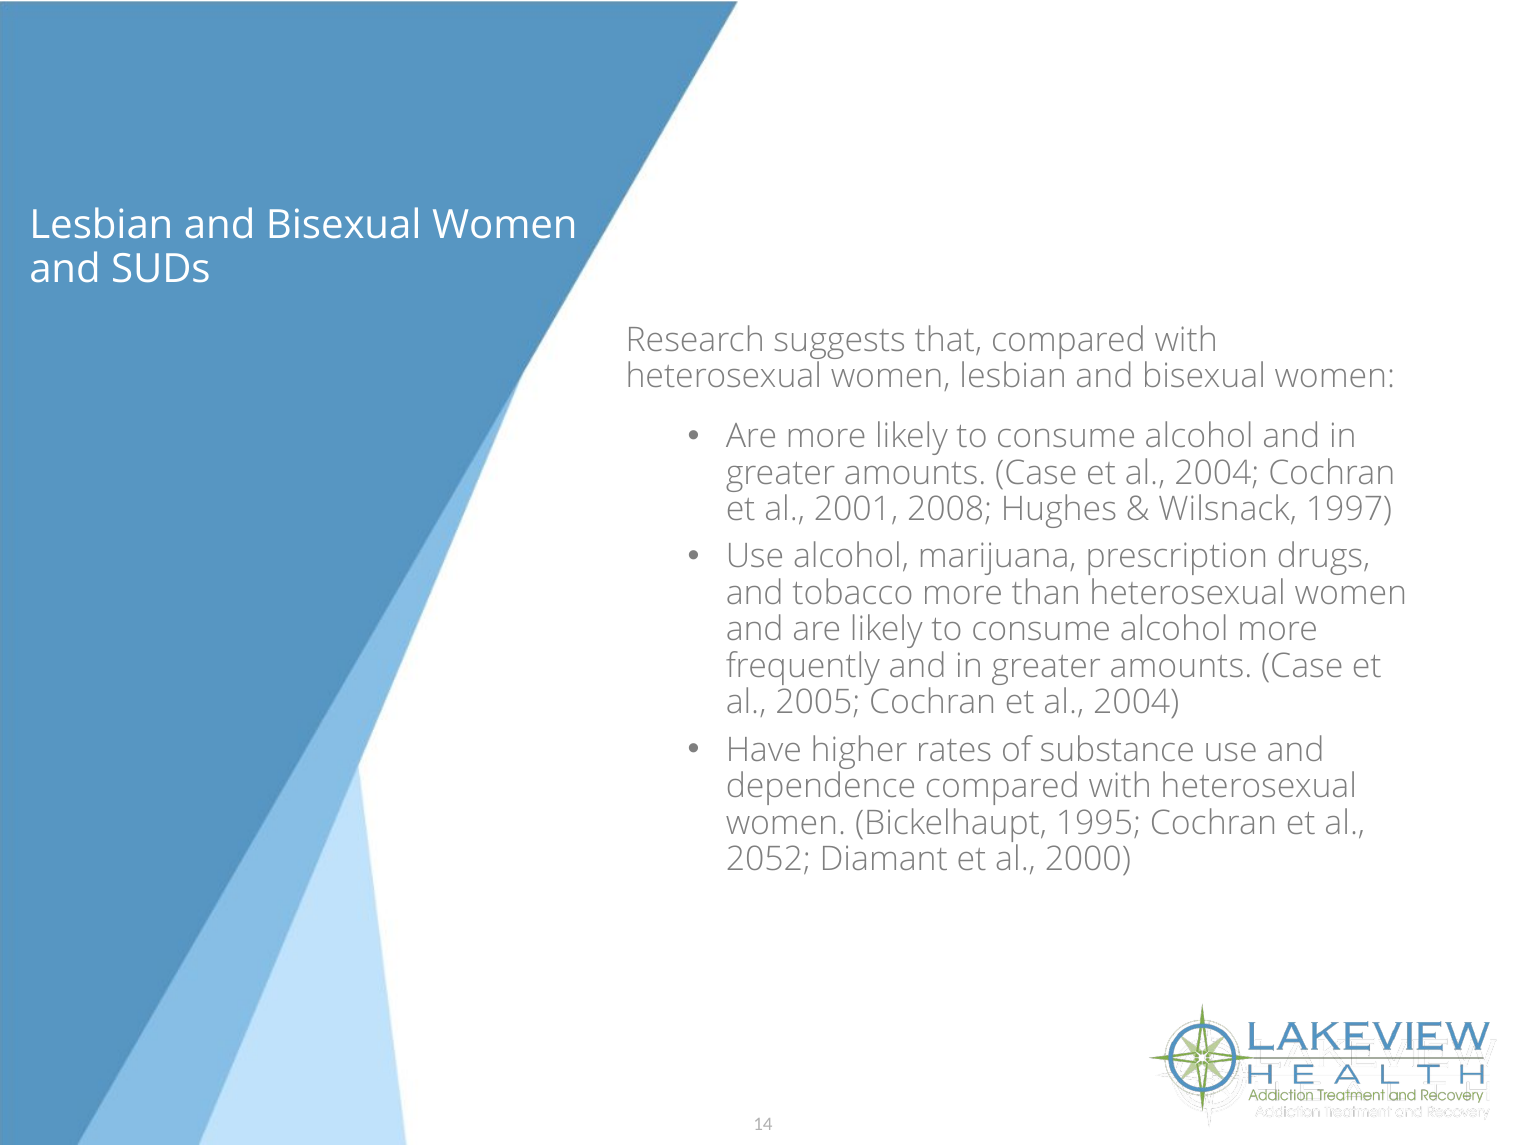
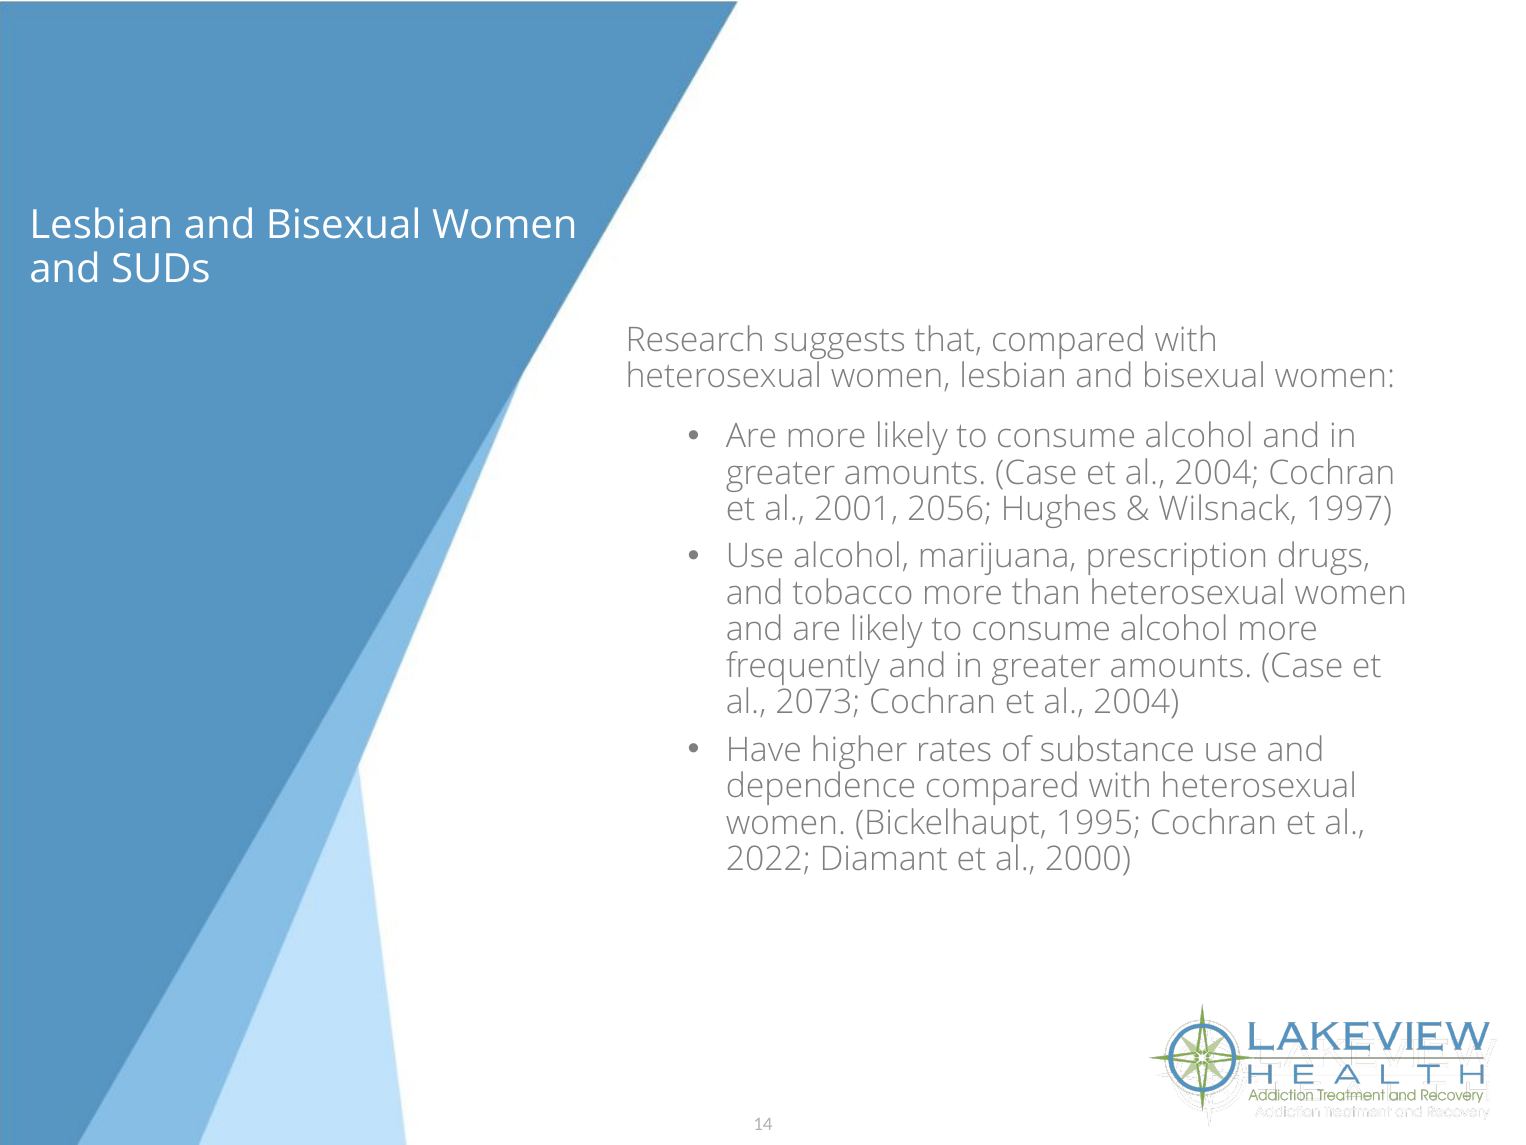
2008: 2008 -> 2056
2005: 2005 -> 2073
2052: 2052 -> 2022
